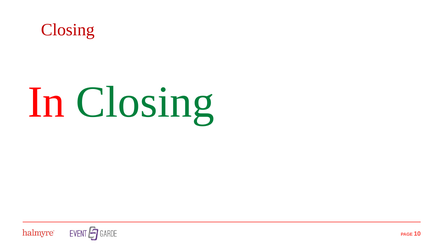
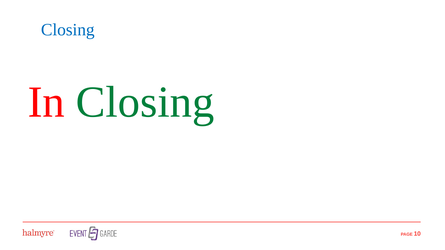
Closing at (68, 30) colour: red -> blue
